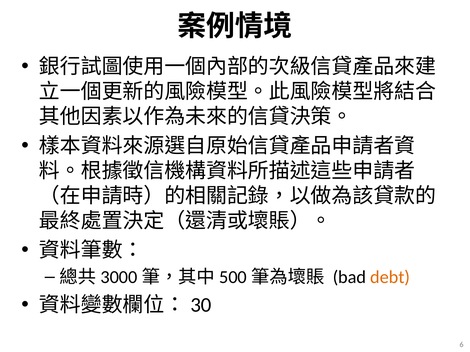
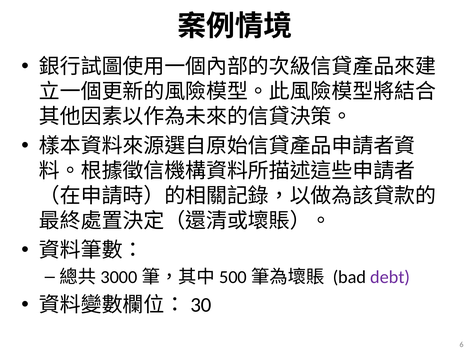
debt colour: orange -> purple
